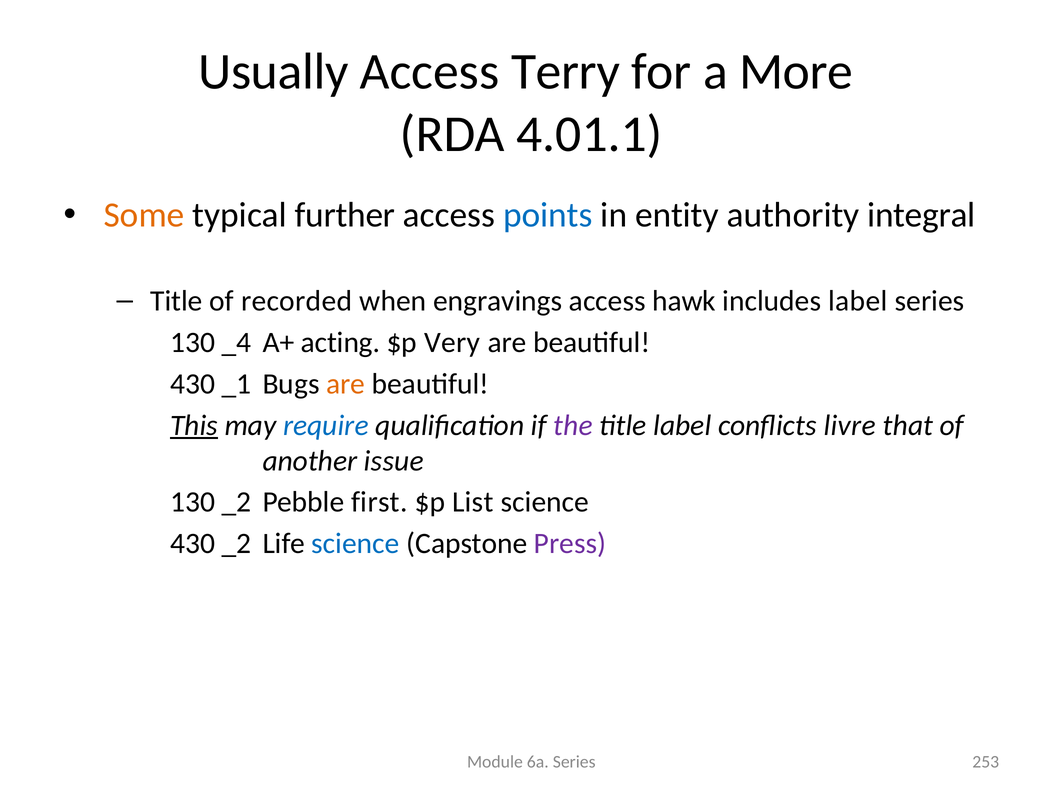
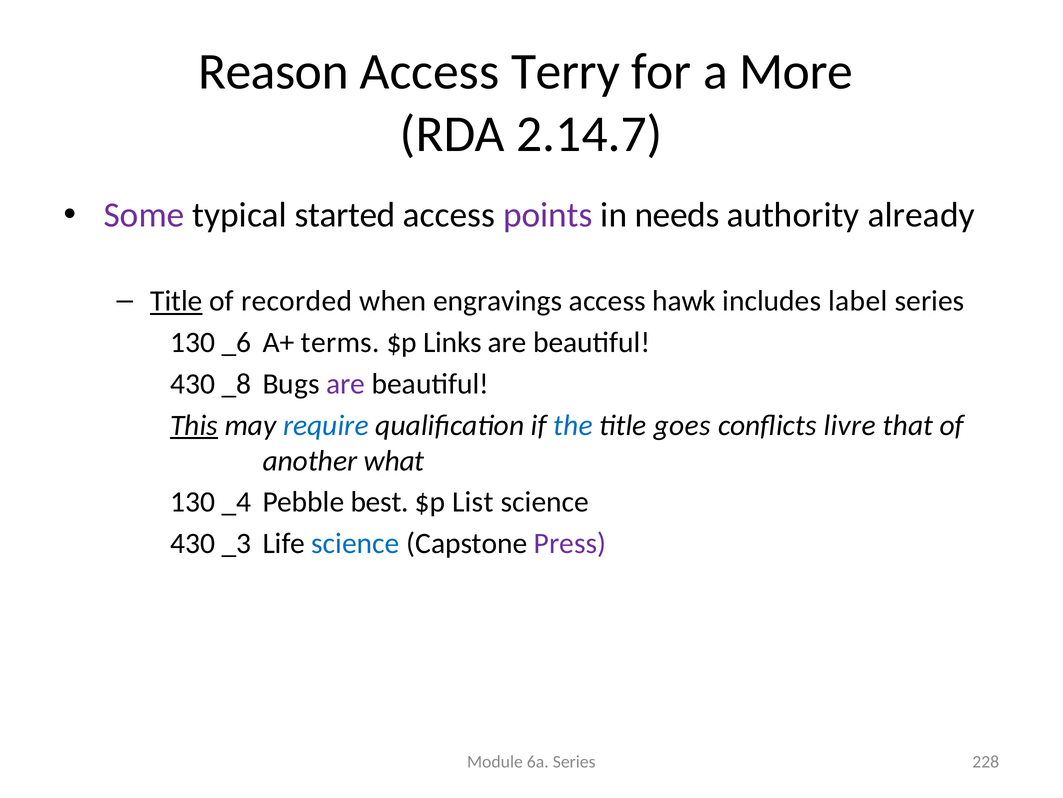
Usually: Usually -> Reason
4.01.1: 4.01.1 -> 2.14.7
Some colour: orange -> purple
further: further -> started
points colour: blue -> purple
entity: entity -> needs
integral: integral -> already
Title at (176, 301) underline: none -> present
_4: _4 -> _6
acting: acting -> terms
Very: Very -> Links
_1: _1 -> _8
are at (346, 384) colour: orange -> purple
the colour: purple -> blue
title label: label -> goes
issue: issue -> what
130 _2: _2 -> _4
first: first -> best
430 _2: _2 -> _3
253: 253 -> 228
